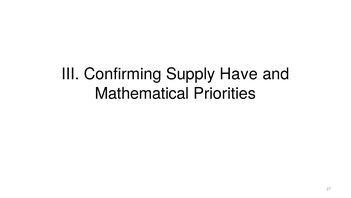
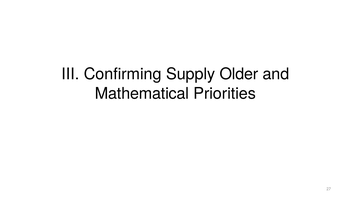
Have: Have -> Older
